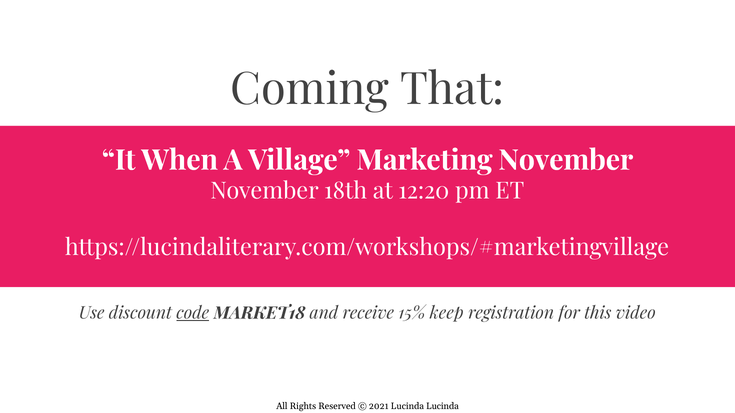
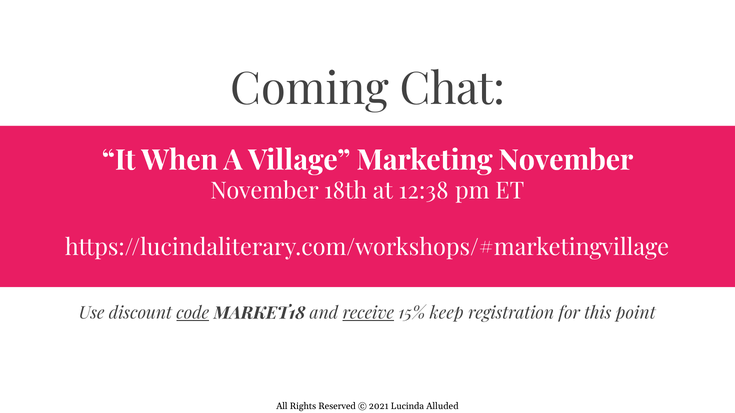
That: That -> Chat
12:20: 12:20 -> 12:38
receive underline: none -> present
video: video -> point
Lucinda Lucinda: Lucinda -> Alluded
